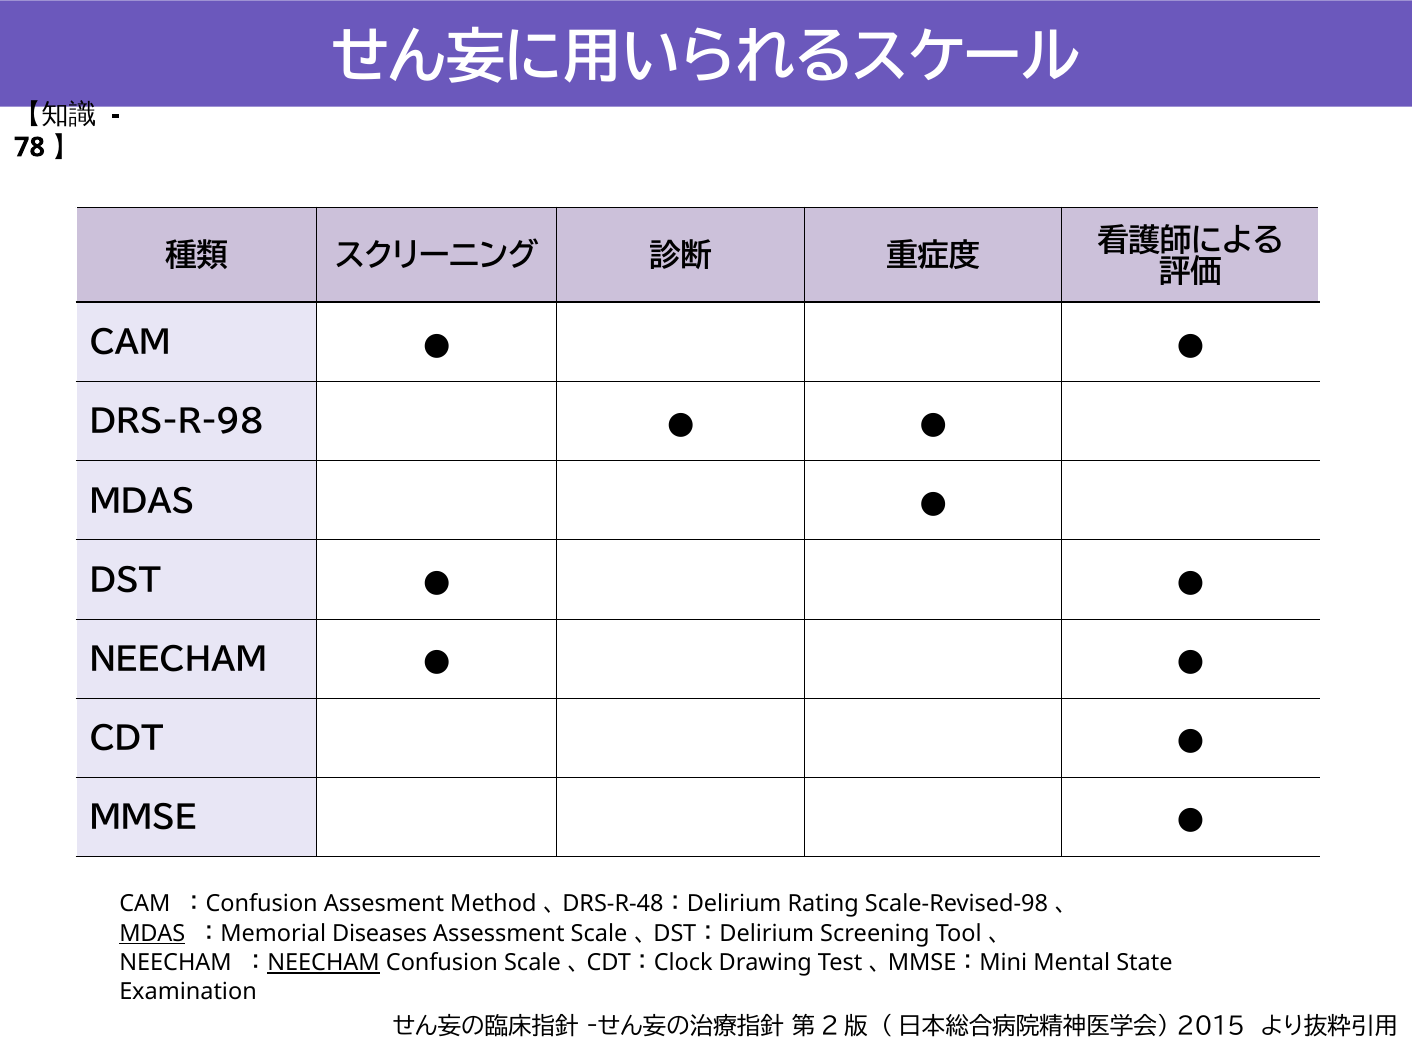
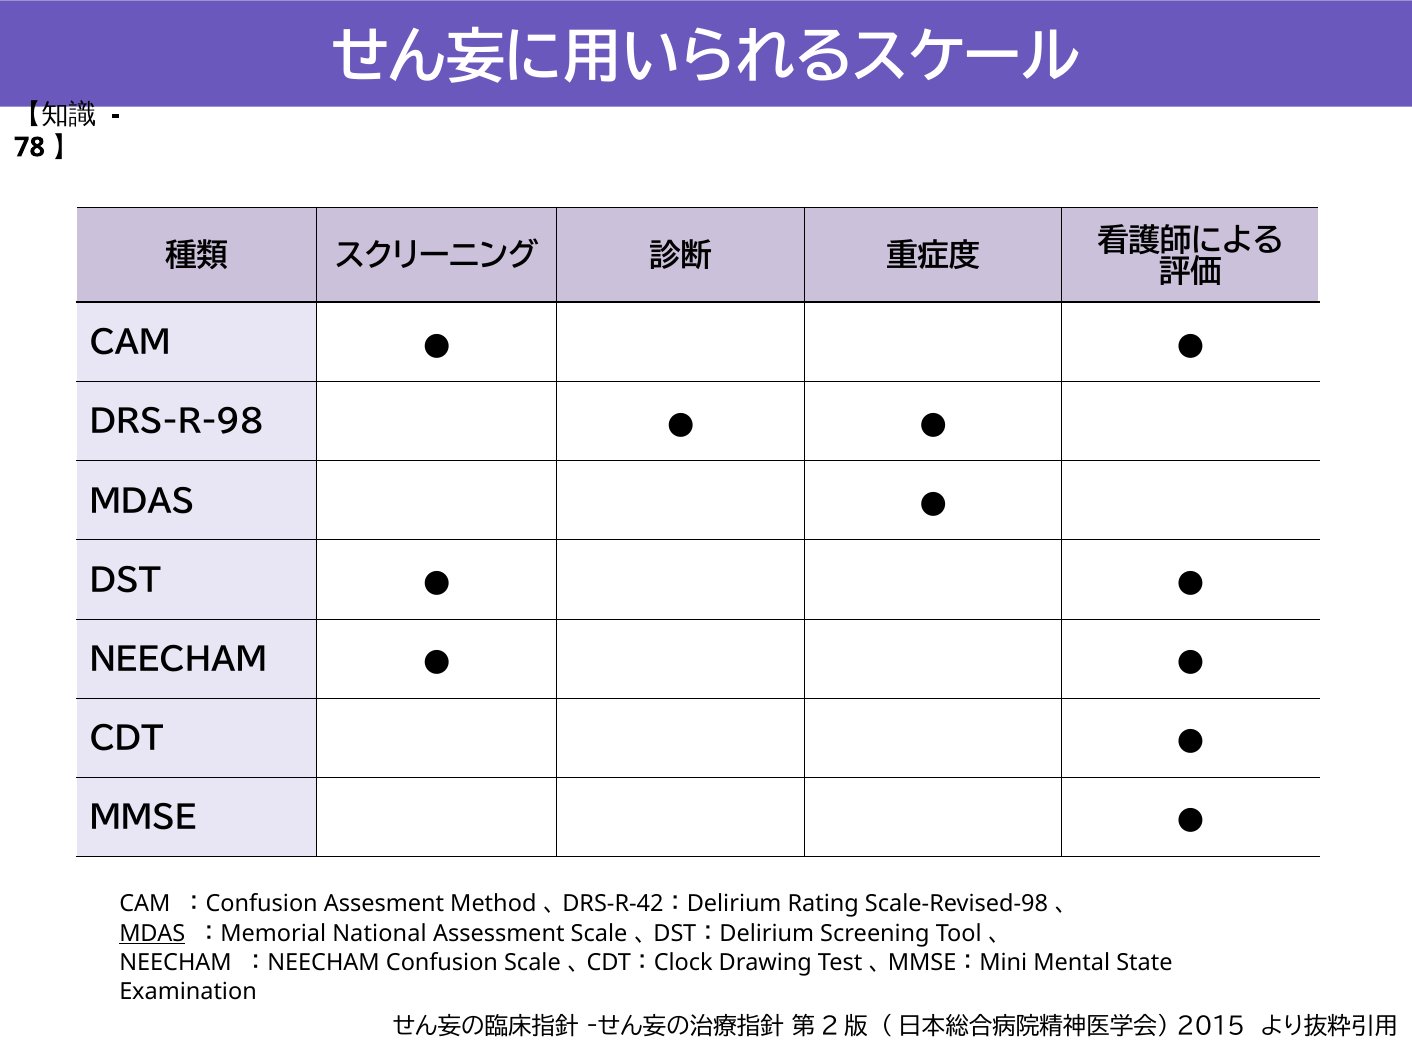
DRS-R-48: DRS-R-48 -> DRS-R-42
Diseases: Diseases -> National
NEECHAM at (324, 963) underline: present -> none
